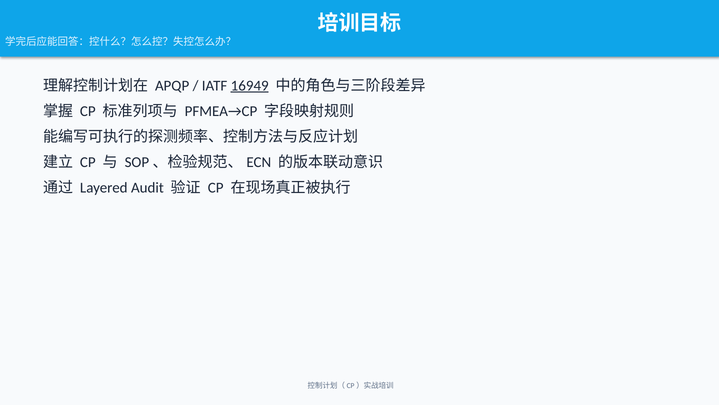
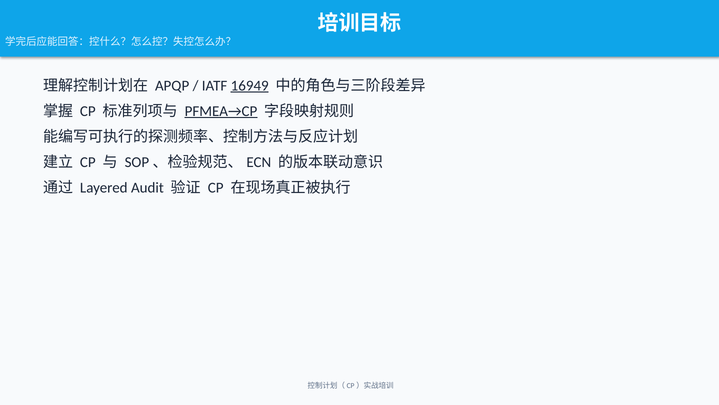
PFMEA→CP underline: none -> present
